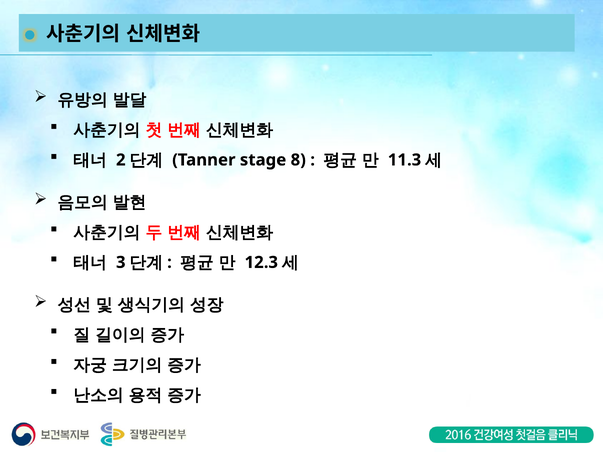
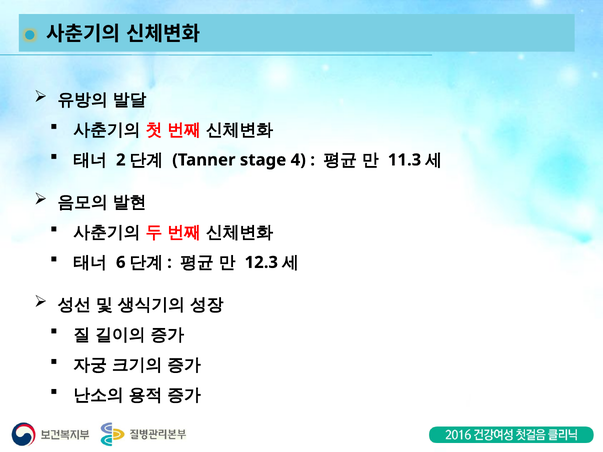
8: 8 -> 4
3: 3 -> 6
